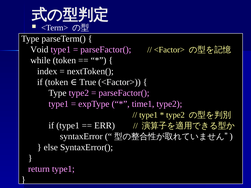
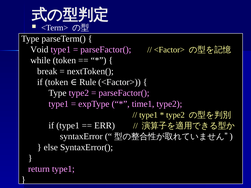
index: index -> break
True: True -> Rule
